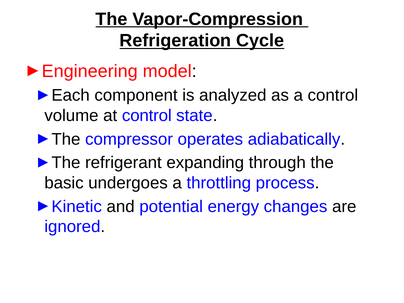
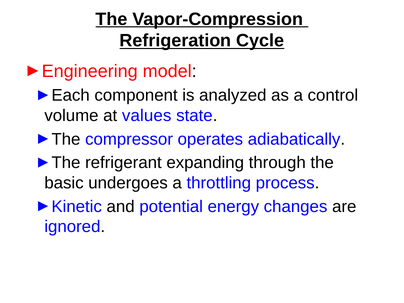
at control: control -> values
